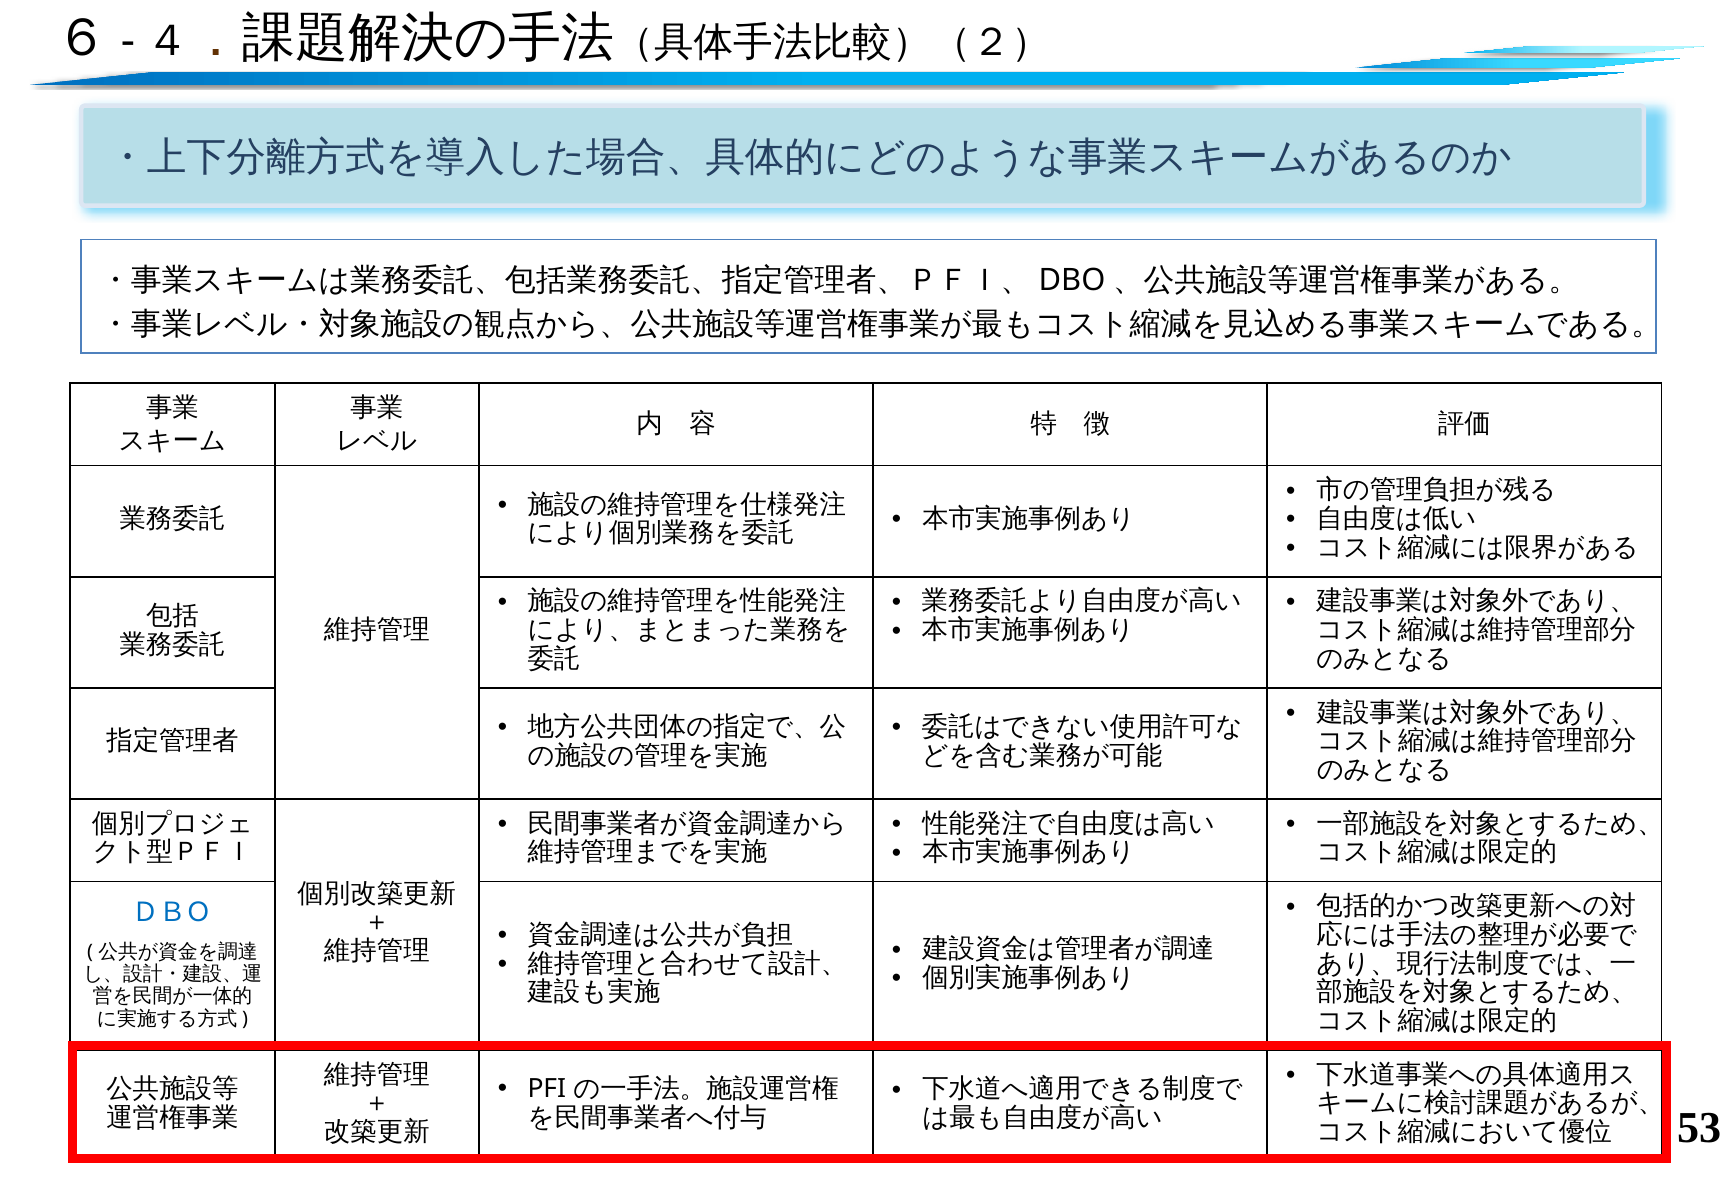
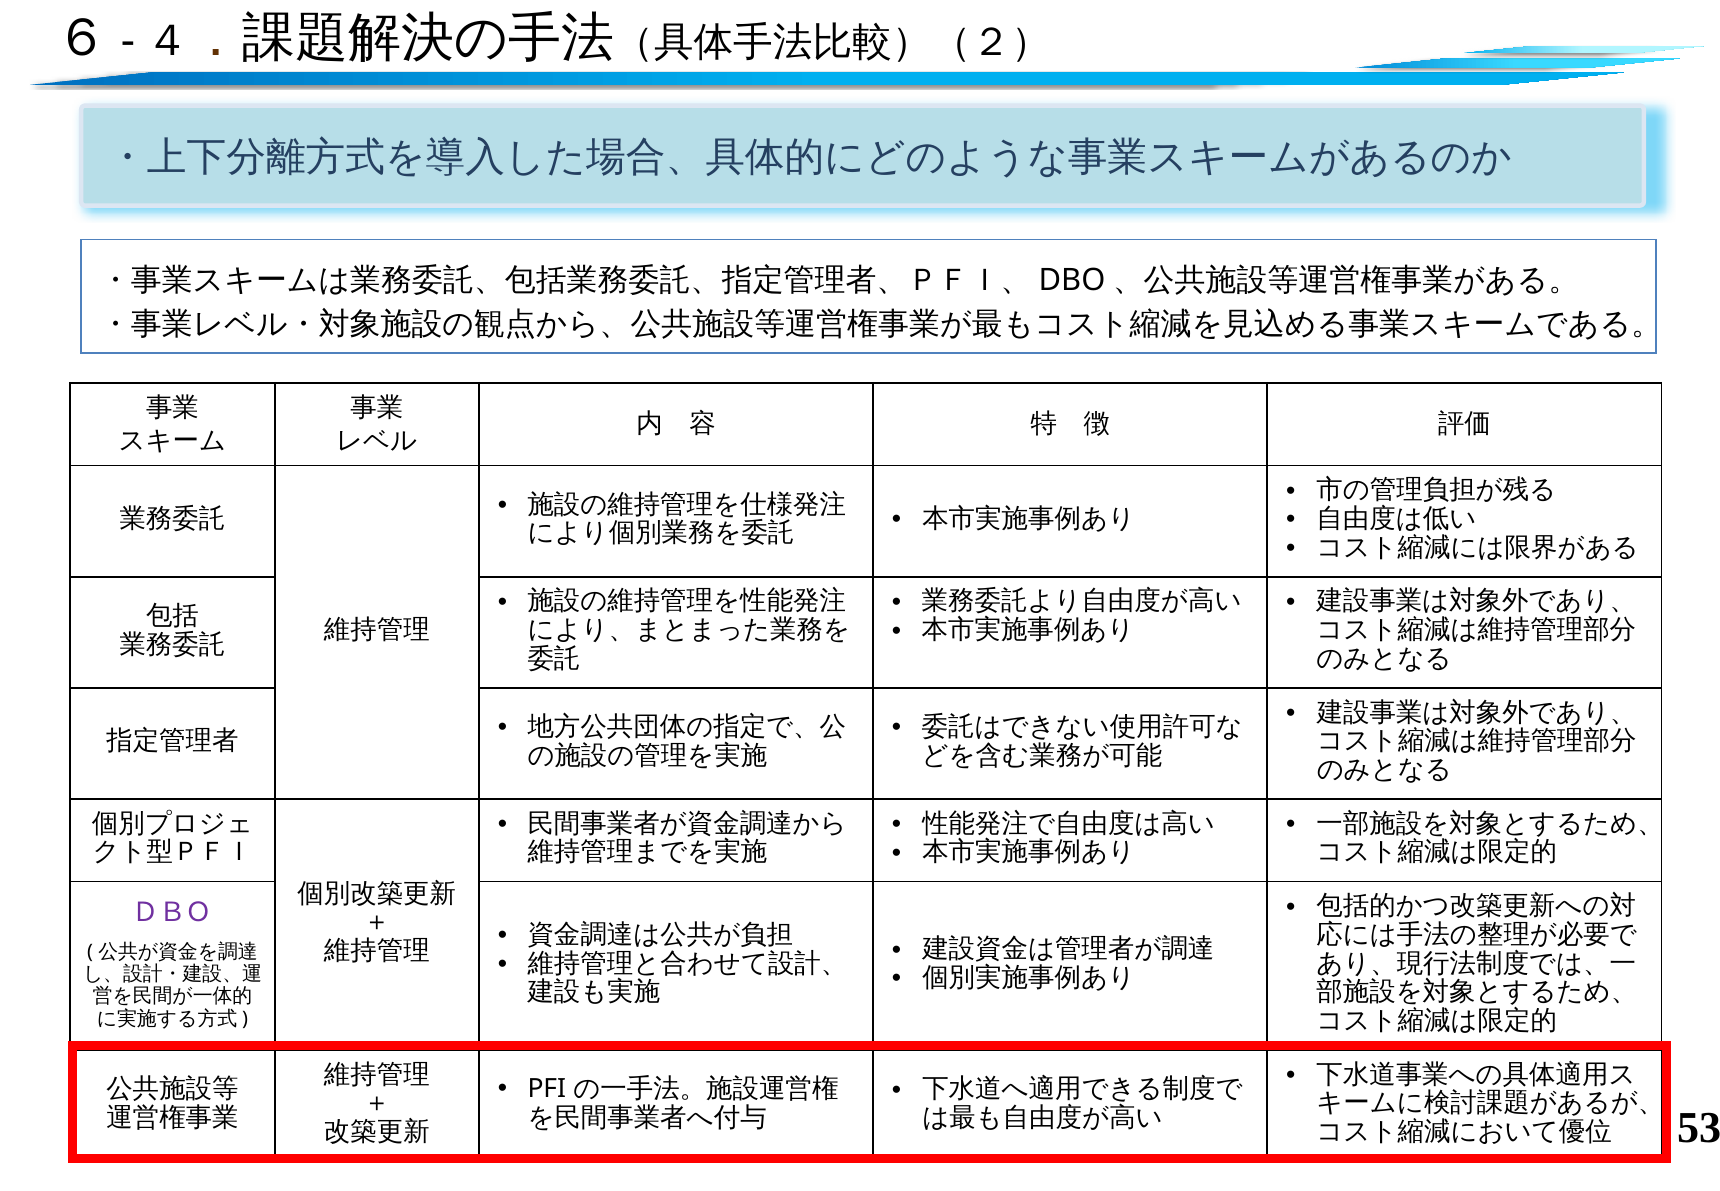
ＤＢＯ colour: blue -> purple
